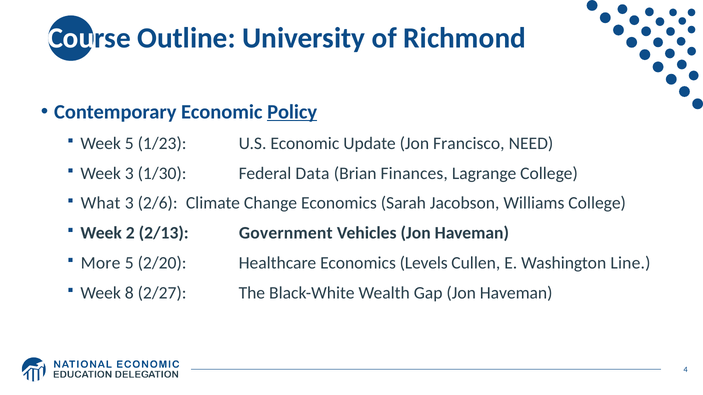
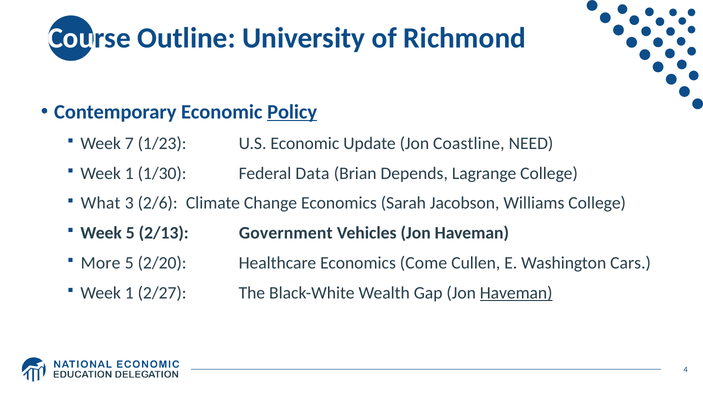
Week 5: 5 -> 7
Francisco: Francisco -> Coastline
3 at (129, 173): 3 -> 1
Finances: Finances -> Depends
Week 2: 2 -> 5
Levels: Levels -> Come
Line: Line -> Cars
8 at (129, 293): 8 -> 1
Haveman at (516, 293) underline: none -> present
